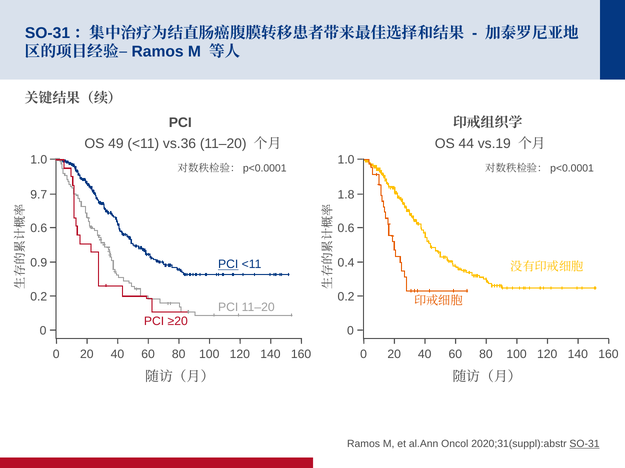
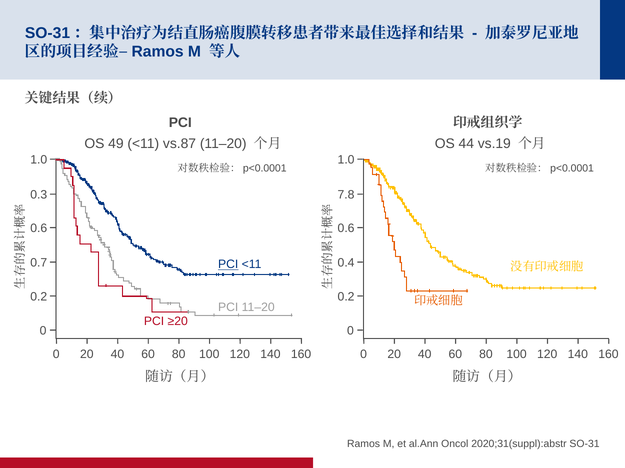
vs.36: vs.36 -> vs.87
9.7: 9.7 -> 0.3
1.8: 1.8 -> 7.8
0.9: 0.9 -> 0.7
SO-31 underline: present -> none
